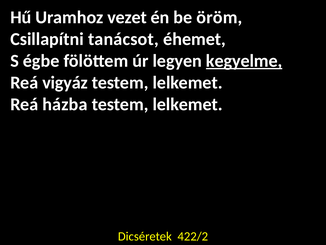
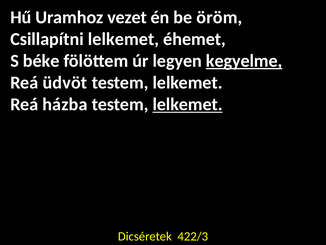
Csillapítni tanácsot: tanácsot -> lelkemet
égbe: égbe -> béke
vigyáz: vigyáz -> üdvöt
lelkemet at (188, 104) underline: none -> present
422/2: 422/2 -> 422/3
